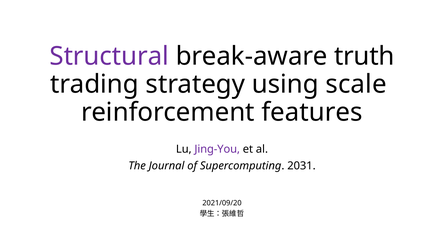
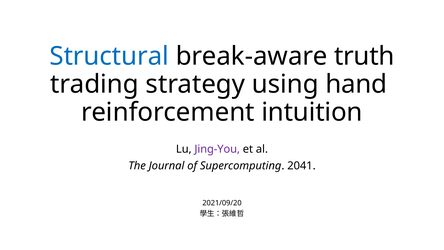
Structural colour: purple -> blue
scale: scale -> hand
features: features -> intuition
2031: 2031 -> 2041
